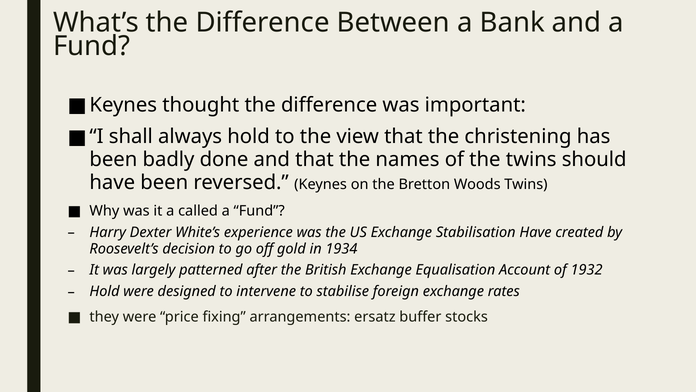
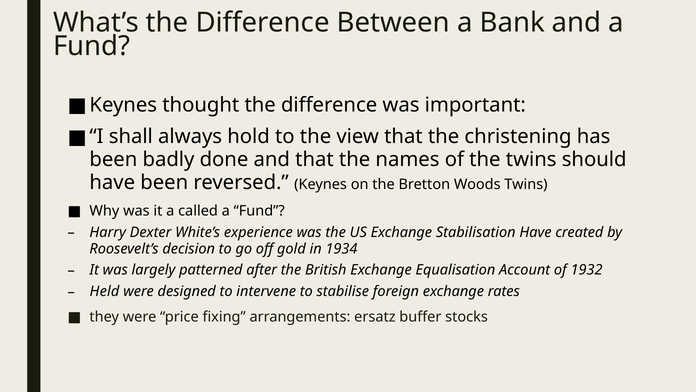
Hold at (105, 291): Hold -> Held
